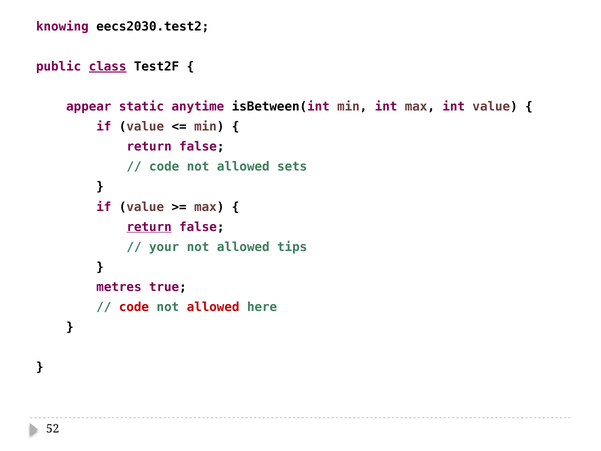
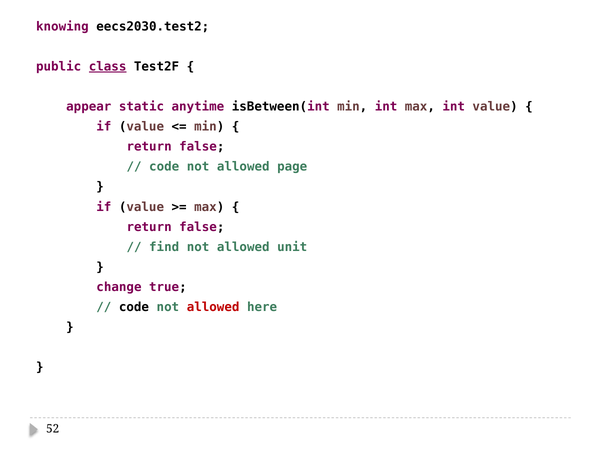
sets: sets -> page
return at (149, 227) underline: present -> none
your: your -> find
tips: tips -> unit
metres: metres -> change
code at (134, 307) colour: red -> black
